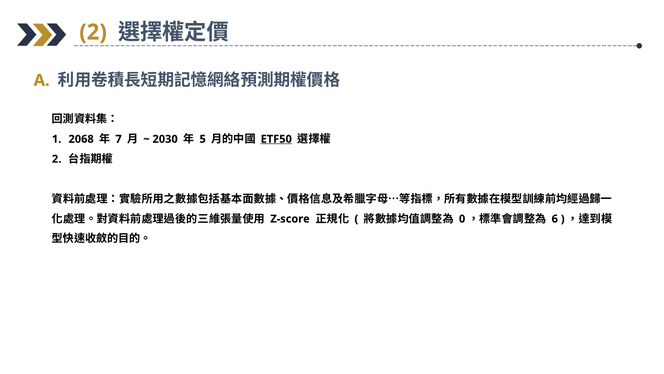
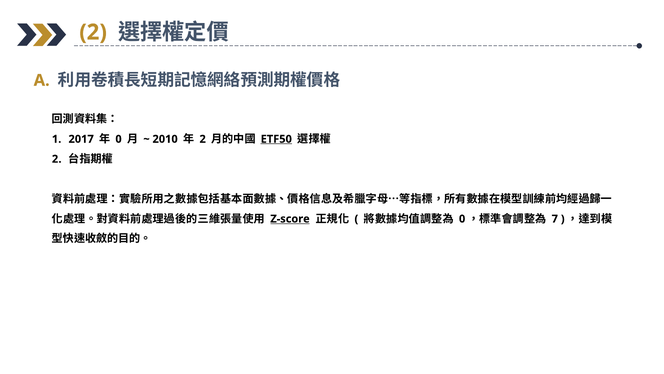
2068: 2068 -> 2017
7 at (119, 139): 7 -> 0
2030: 2030 -> 2010
5 at (203, 139): 5 -> 2
Z-score underline: none -> present
6: 6 -> 7
